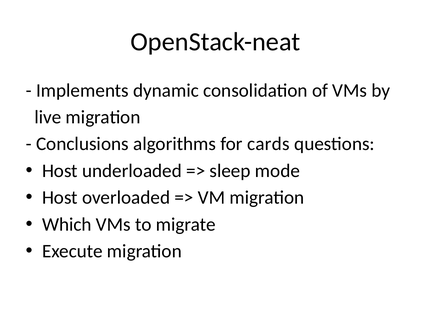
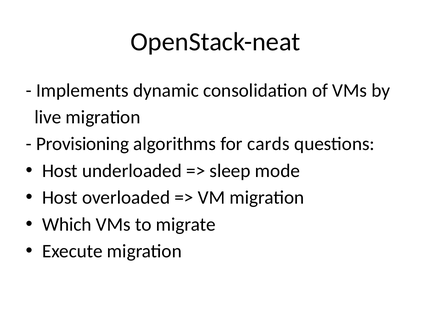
Conclusions: Conclusions -> Provisioning
